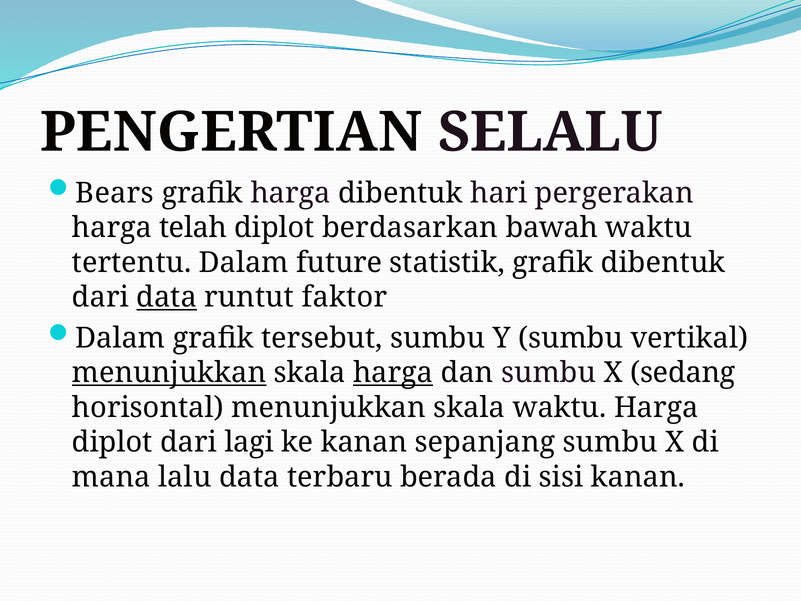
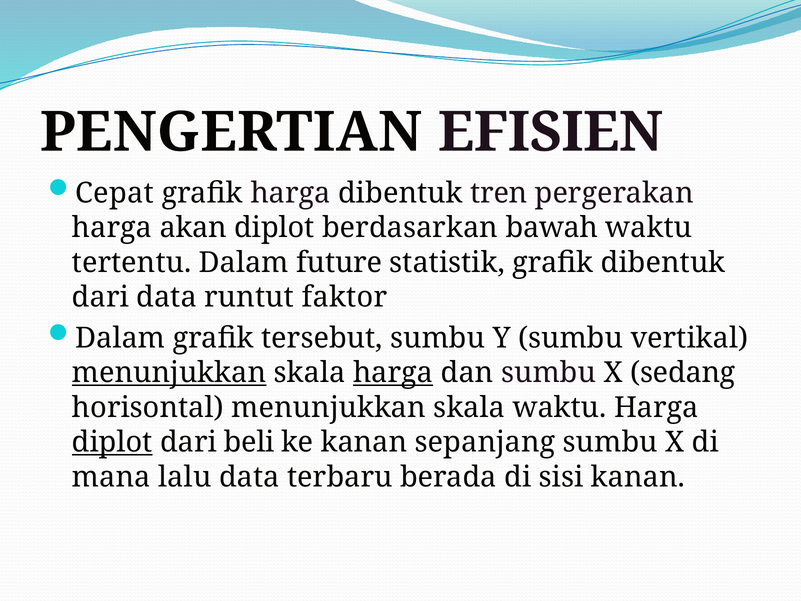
SELALU: SELALU -> EFISIEN
Bears: Bears -> Cepat
hari: hari -> tren
telah: telah -> akan
data at (167, 297) underline: present -> none
diplot at (112, 442) underline: none -> present
lagi: lagi -> beli
